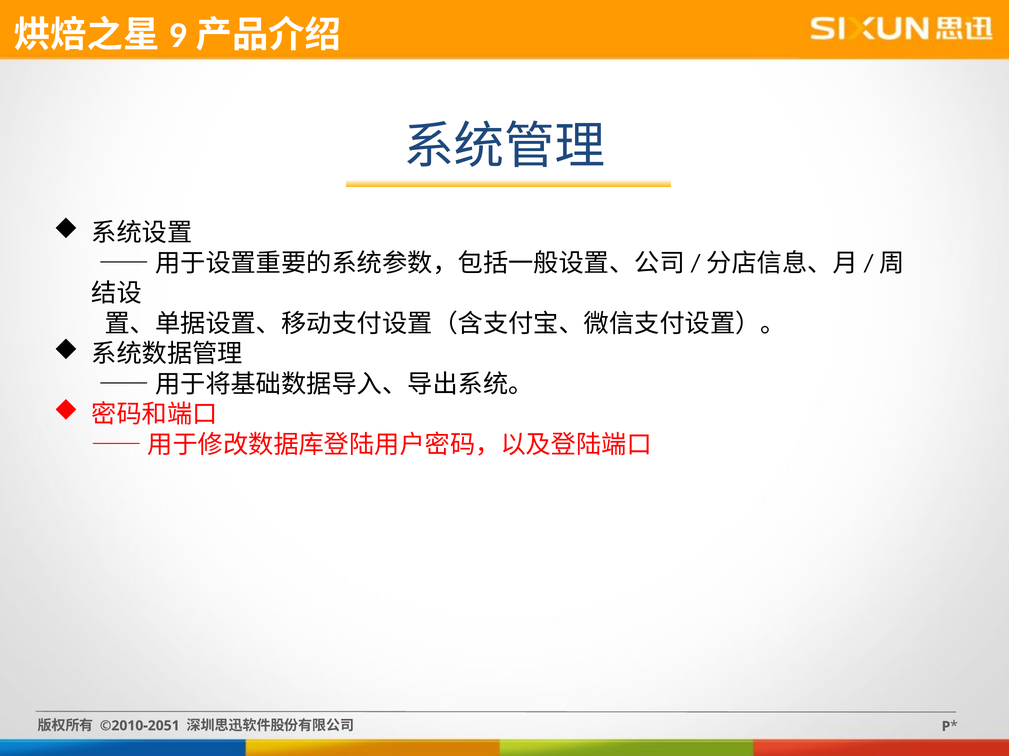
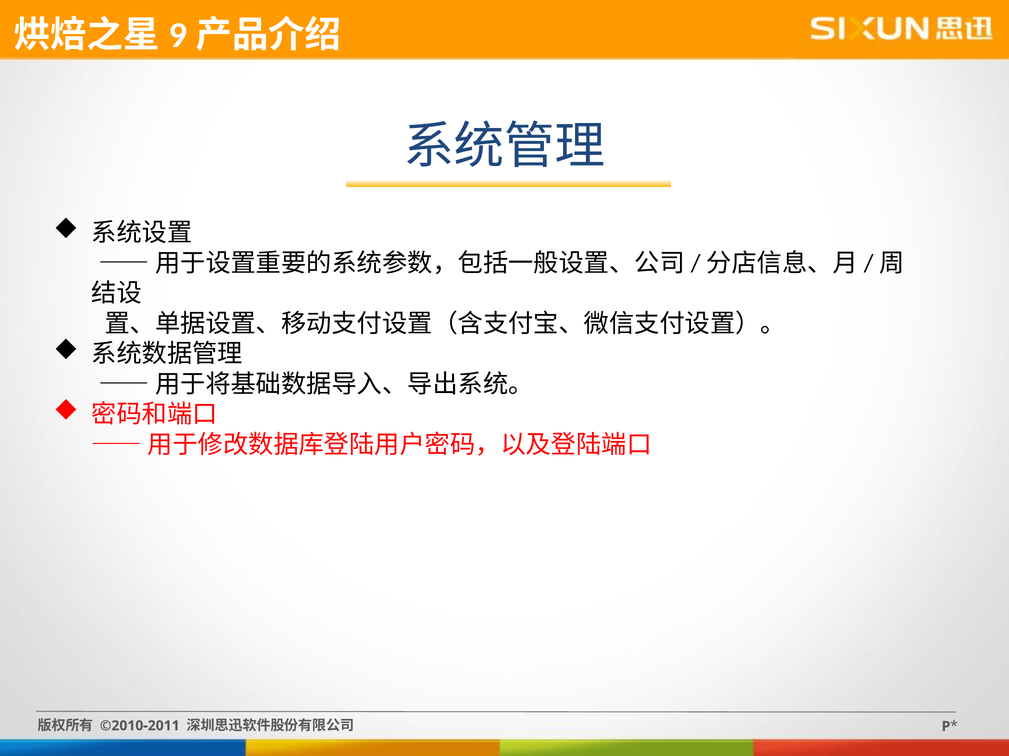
©2010-2051: ©2010-2051 -> ©2010-2011
